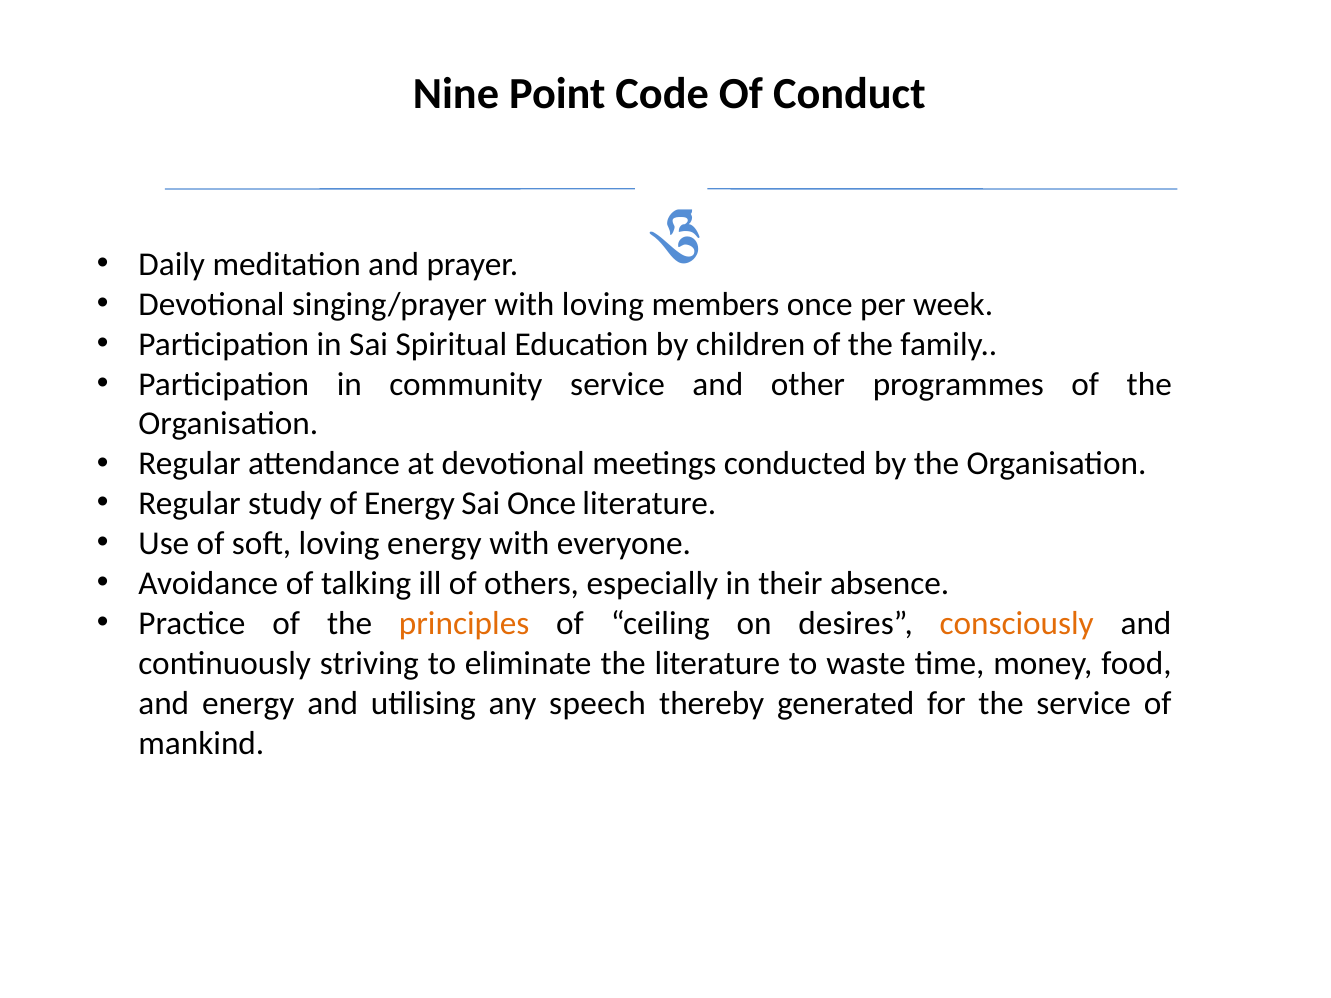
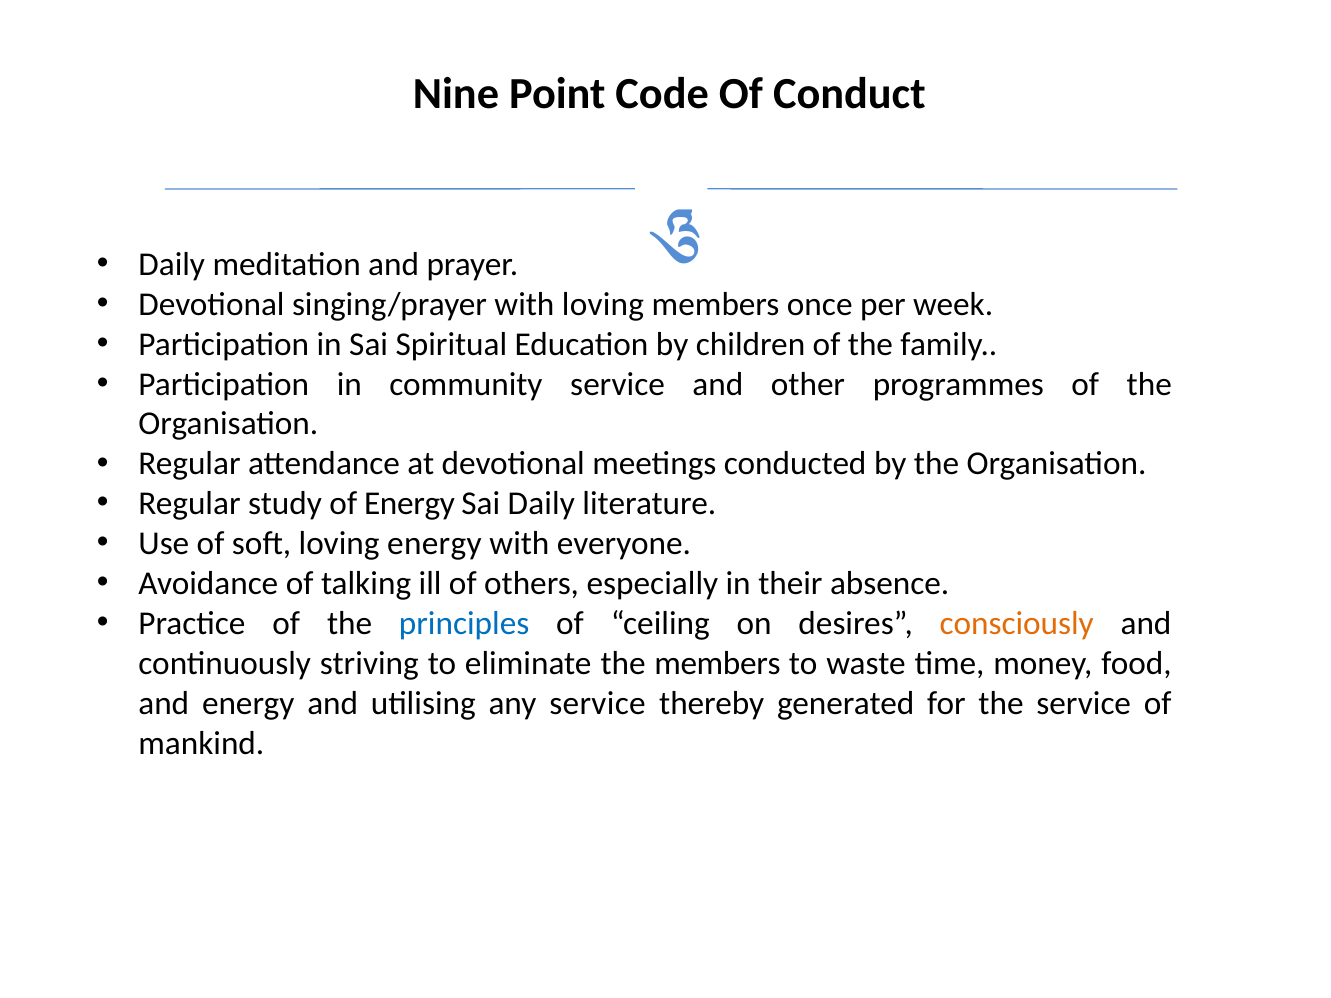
Sai Once: Once -> Daily
principles colour: orange -> blue
the literature: literature -> members
any speech: speech -> service
